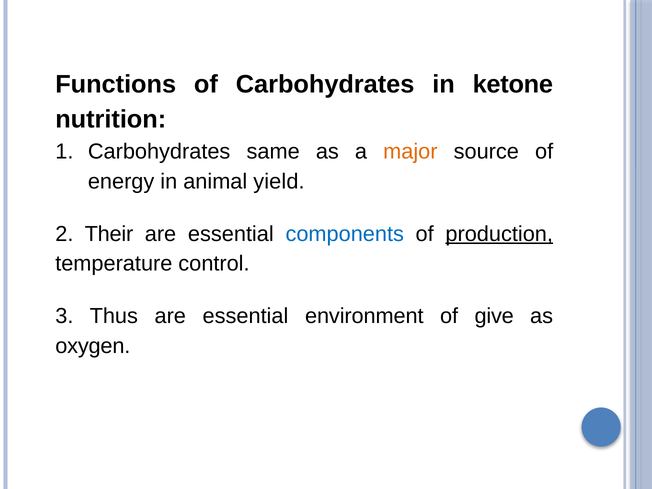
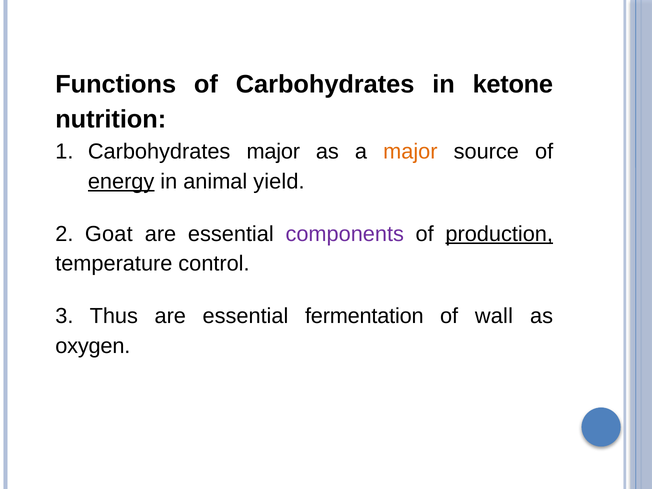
Carbohydrates same: same -> major
energy underline: none -> present
Their: Their -> Goat
components colour: blue -> purple
environment: environment -> fermentation
give: give -> wall
